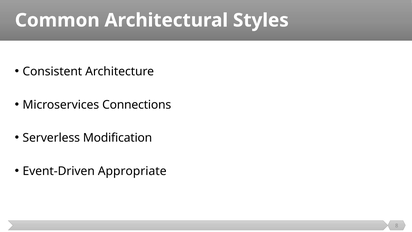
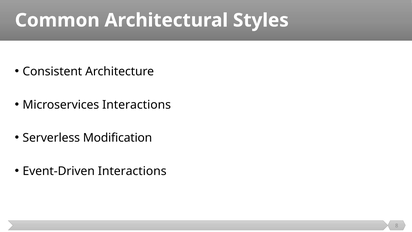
Microservices Connections: Connections -> Interactions
Event-Driven Appropriate: Appropriate -> Interactions
